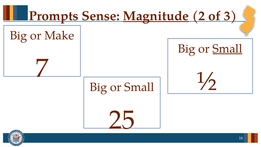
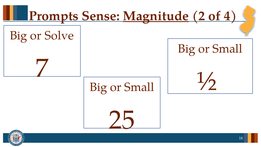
3: 3 -> 4
Make: Make -> Solve
Small at (227, 49) underline: present -> none
